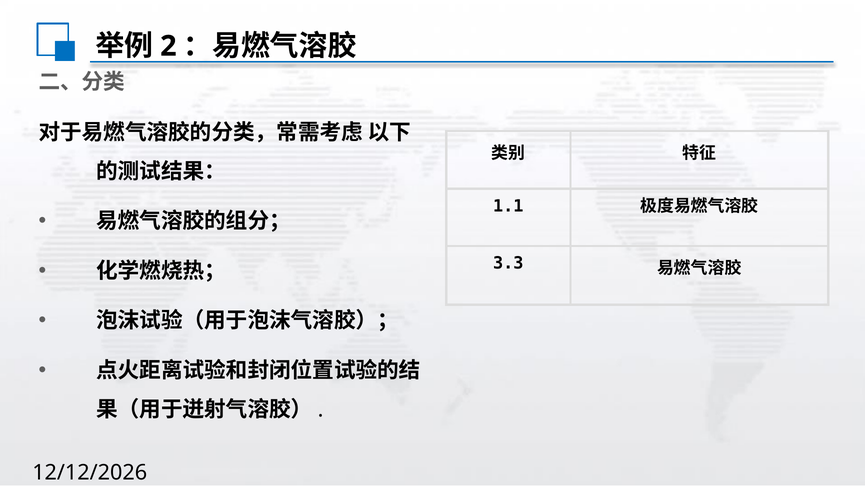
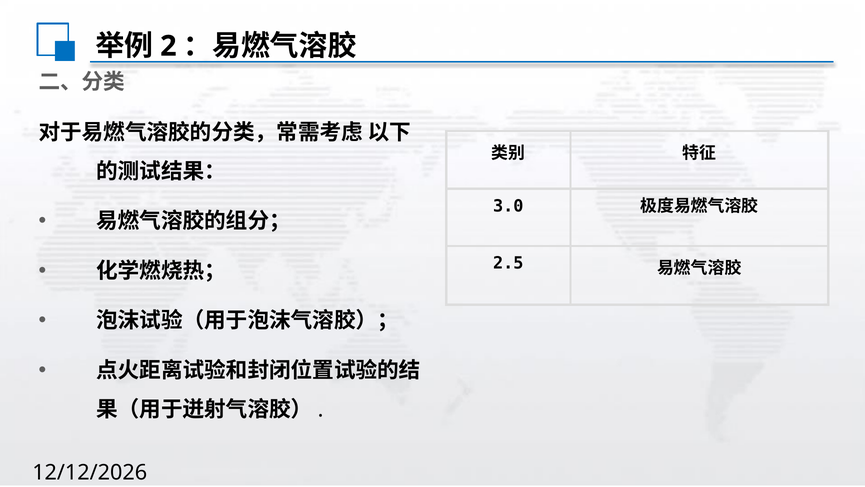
1.1: 1.1 -> 3.0
3.3: 3.3 -> 2.5
